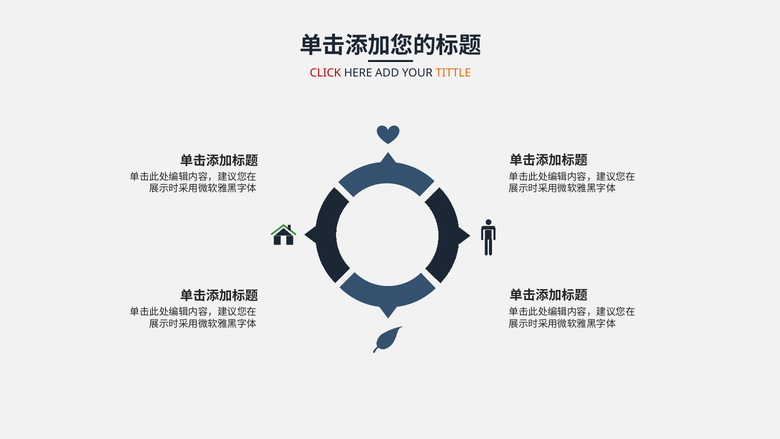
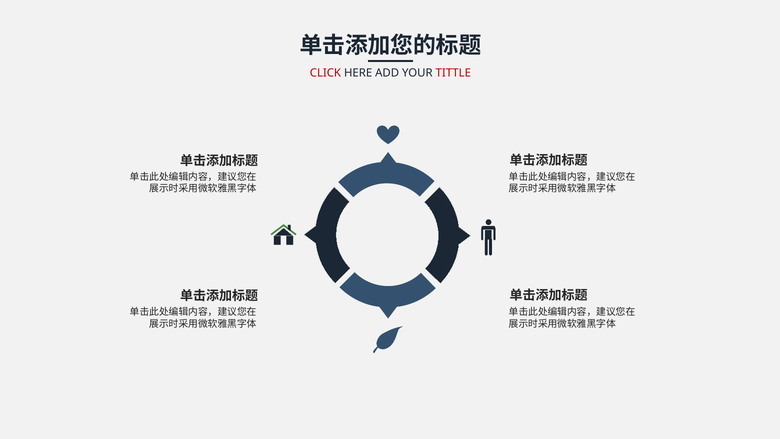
TITTLE colour: orange -> red
